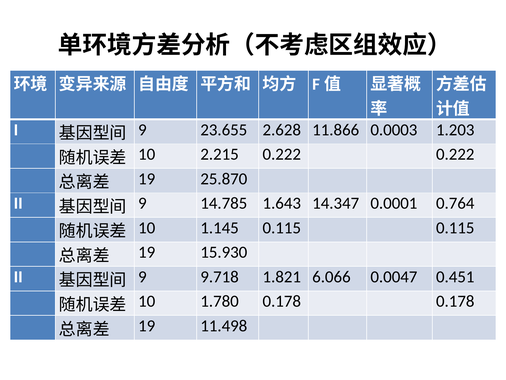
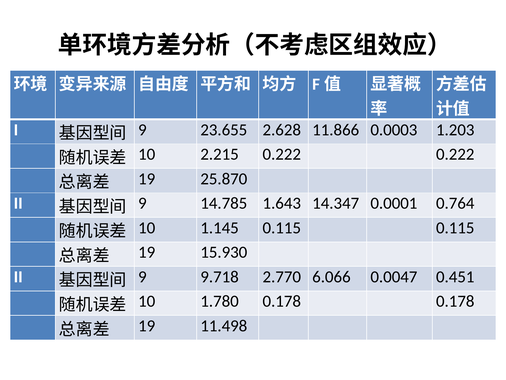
1.821: 1.821 -> 2.770
